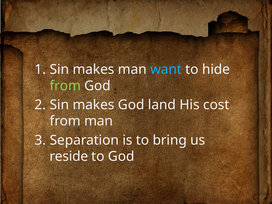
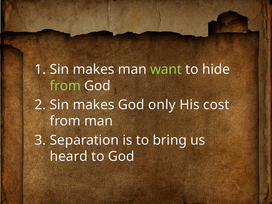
want colour: light blue -> light green
land: land -> only
reside: reside -> heard
